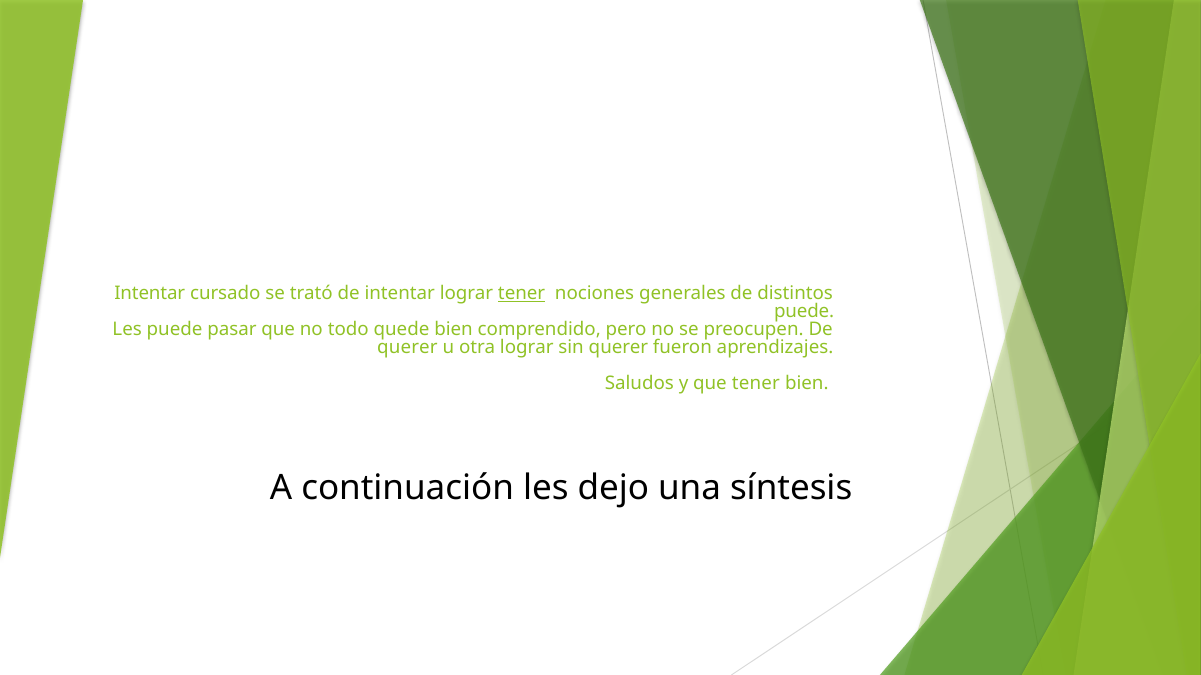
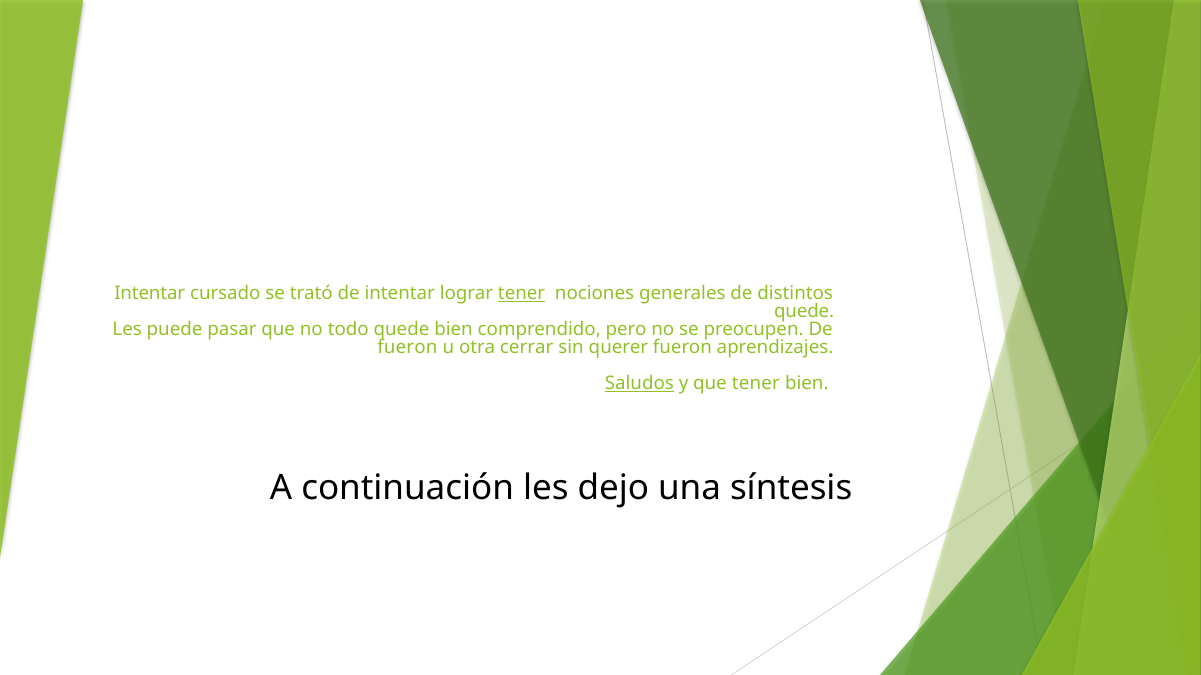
puede at (804, 311): puede -> quede
querer at (407, 347): querer -> fueron
otra lograr: lograr -> cerrar
Saludos underline: none -> present
